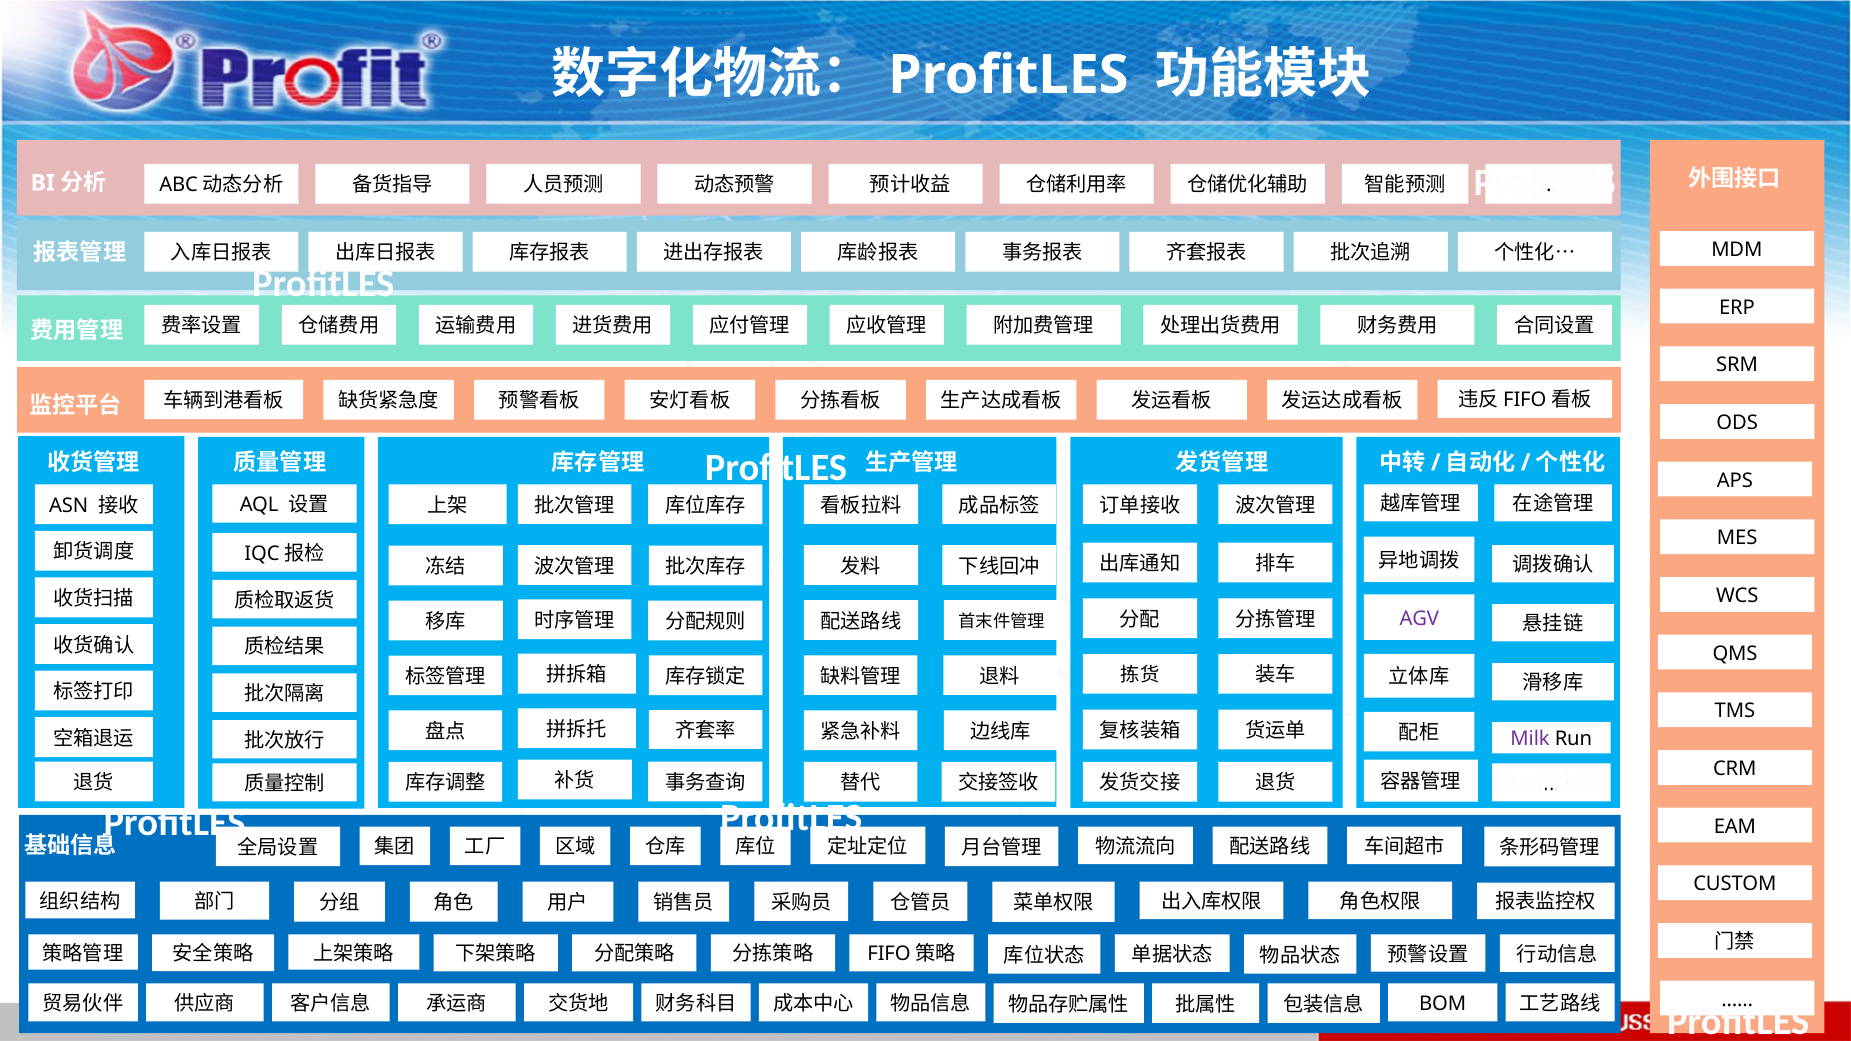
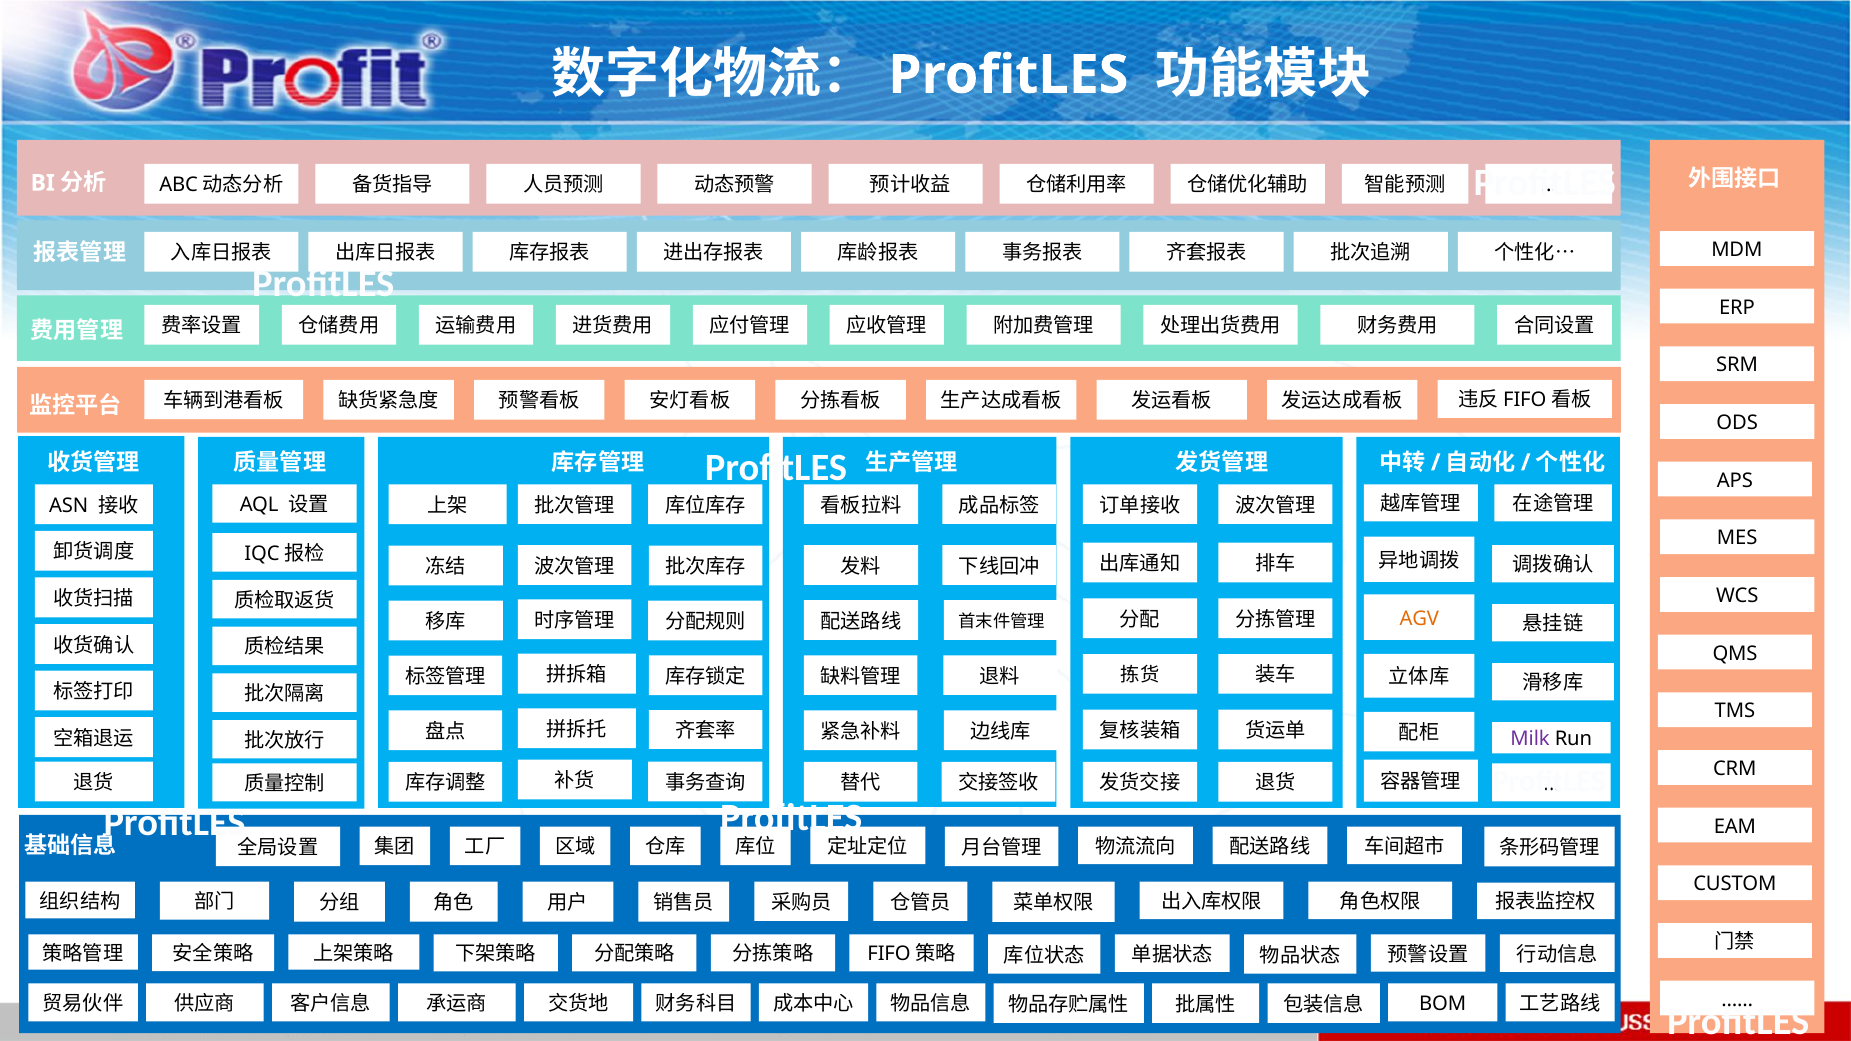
AGV colour: purple -> orange
